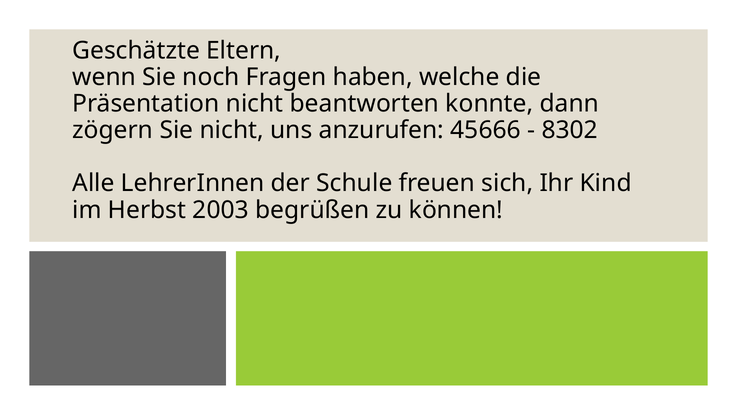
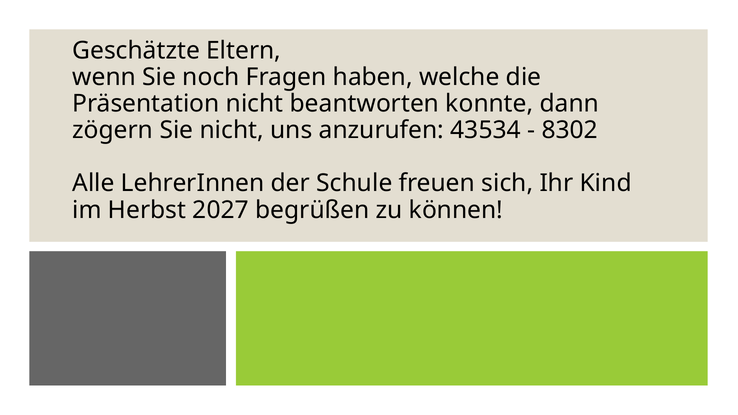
45666: 45666 -> 43534
2003: 2003 -> 2027
